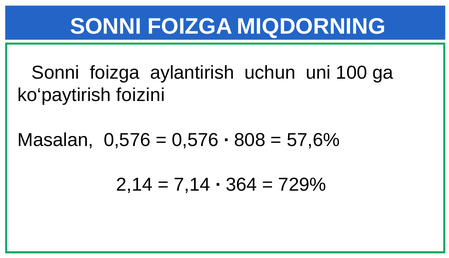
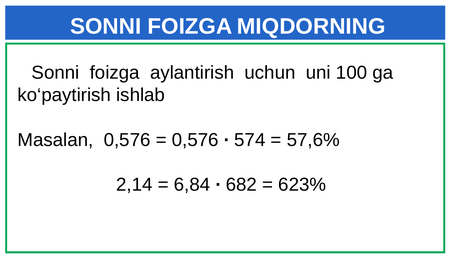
foizini: foizini -> ishlab
808: 808 -> 574
7,14: 7,14 -> 6,84
364: 364 -> 682
729%: 729% -> 623%
